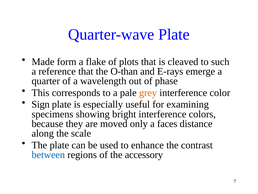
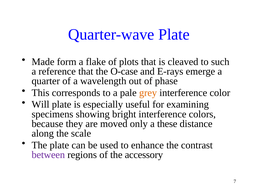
O-than: O-than -> O-case
Sign: Sign -> Will
faces: faces -> these
between colour: blue -> purple
